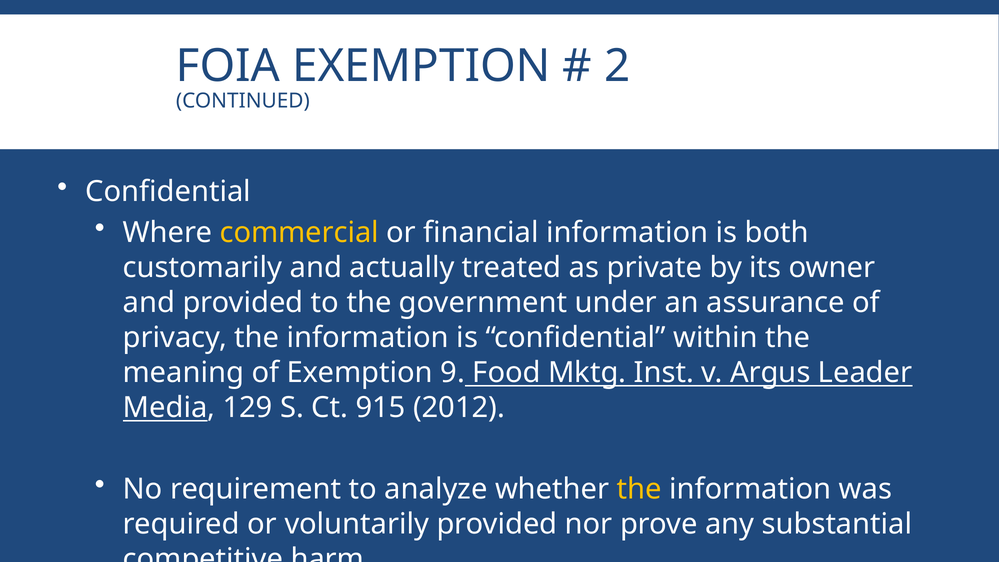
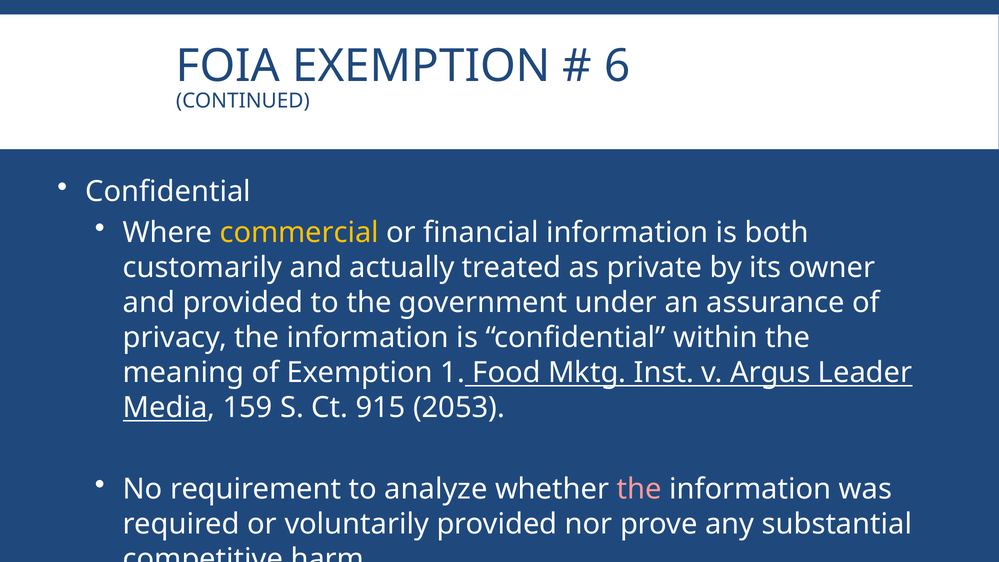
2: 2 -> 6
9: 9 -> 1
129: 129 -> 159
2012: 2012 -> 2053
the at (639, 489) colour: yellow -> pink
